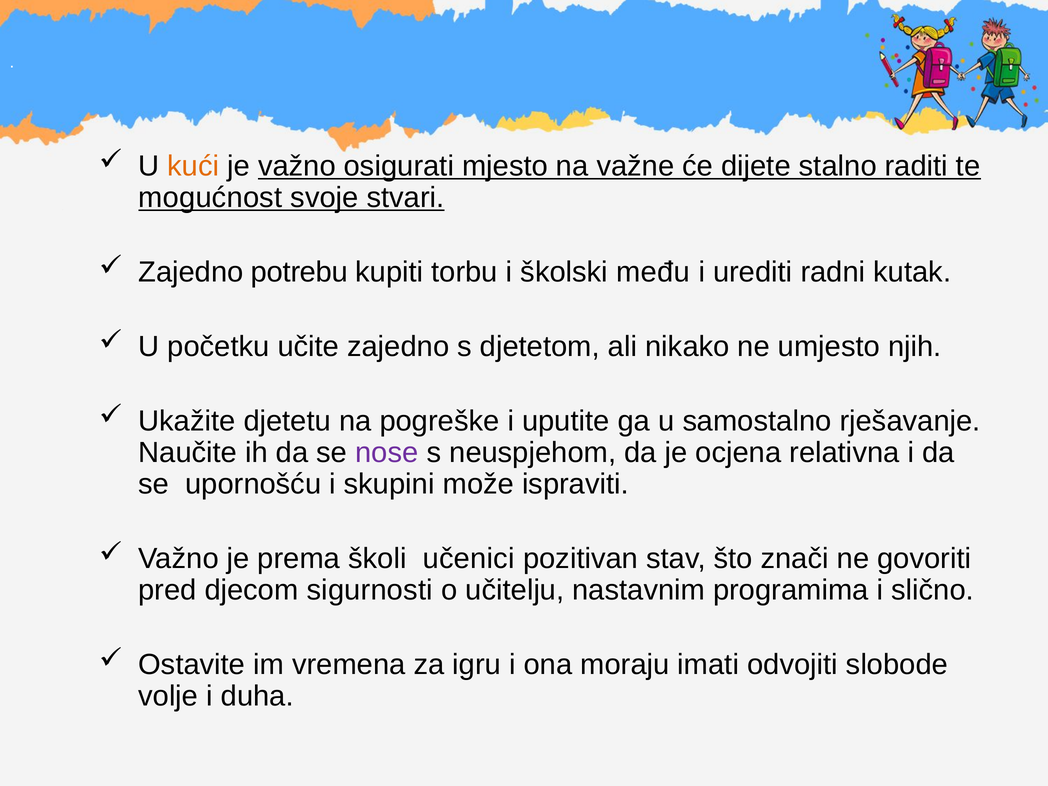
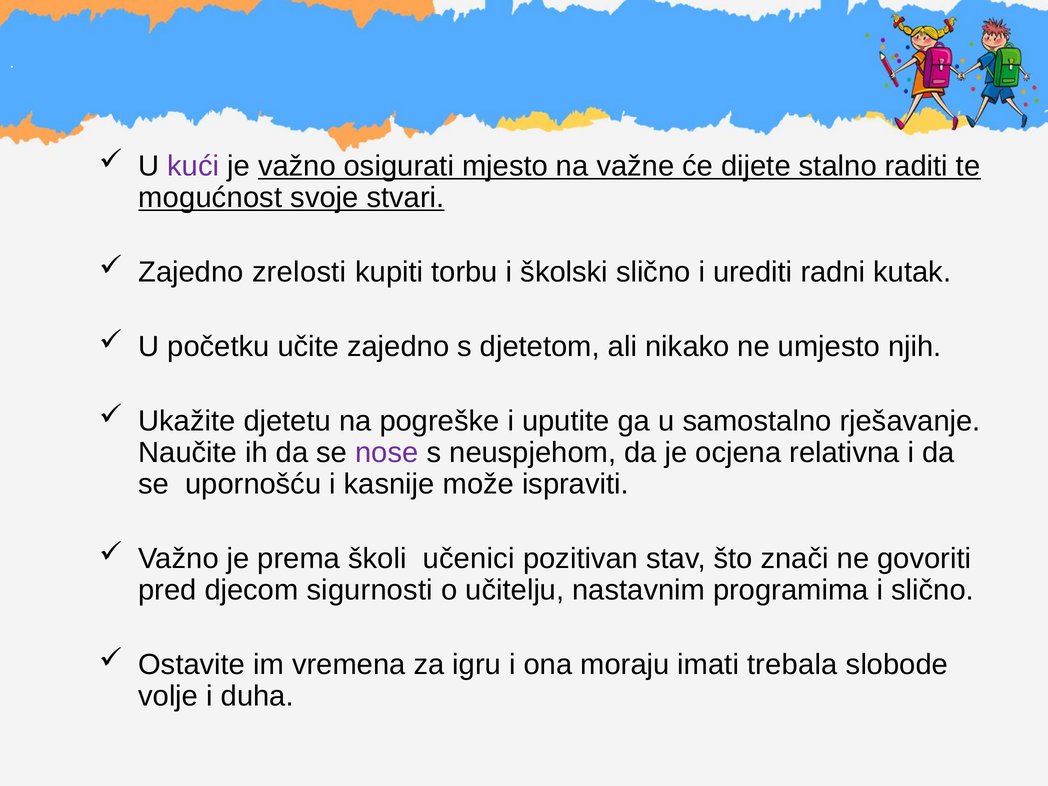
kući colour: orange -> purple
potrebu: potrebu -> zrelosti
školski među: među -> slično
skupini: skupini -> kasnije
odvojiti: odvojiti -> trebala
